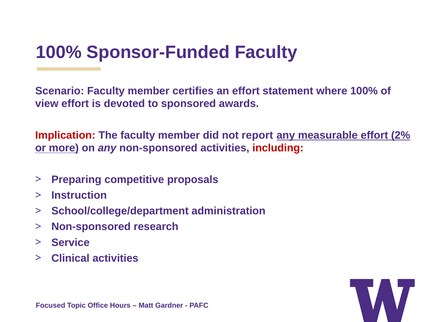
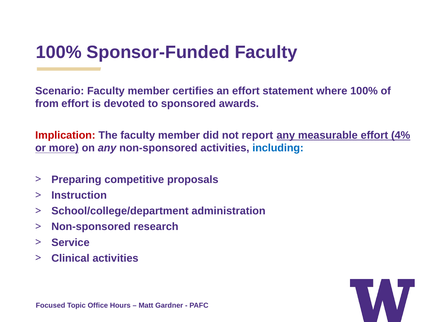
view: view -> from
2%: 2% -> 4%
including colour: red -> blue
